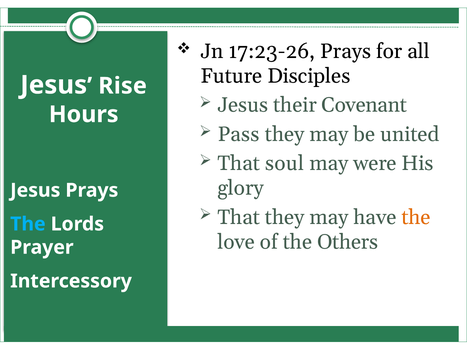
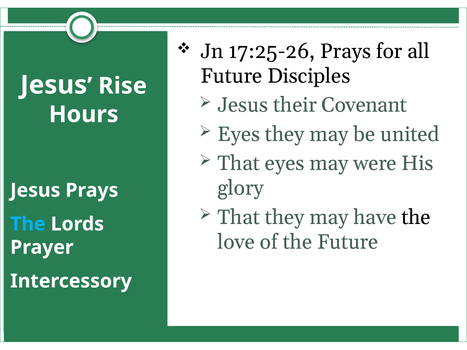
17:23-26: 17:23-26 -> 17:25-26
Pass at (239, 134): Pass -> Eyes
That soul: soul -> eyes
the at (416, 217) colour: orange -> black
the Others: Others -> Future
